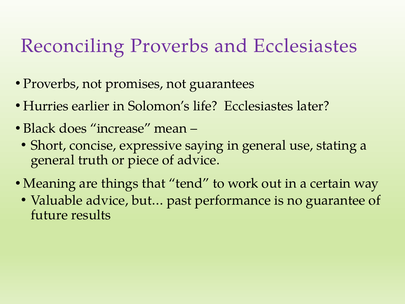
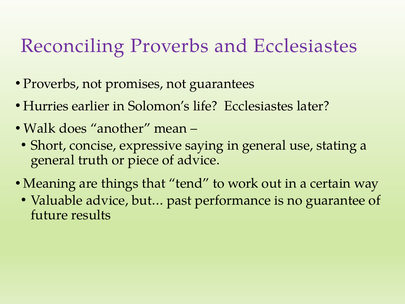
Black: Black -> Walk
increase: increase -> another
